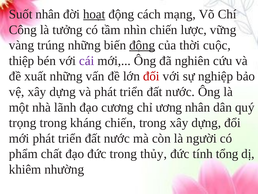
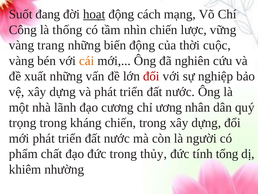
Suốt nhân: nhân -> đang
tưởng: tưởng -> thống
trúng: trúng -> trang
động at (142, 45) underline: present -> none
thiệp at (22, 61): thiệp -> vàng
cái colour: purple -> orange
